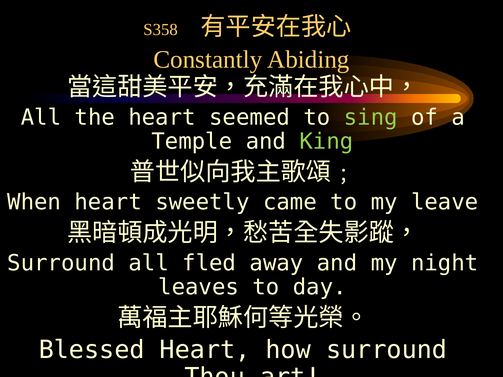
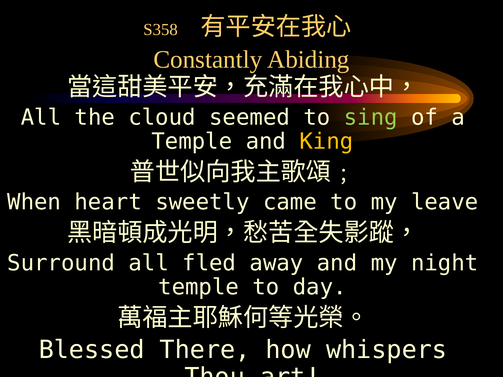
the heart: heart -> cloud
King colour: light green -> yellow
leaves at (199, 287): leaves -> temple
Blessed Heart: Heart -> There
how surround: surround -> whispers
